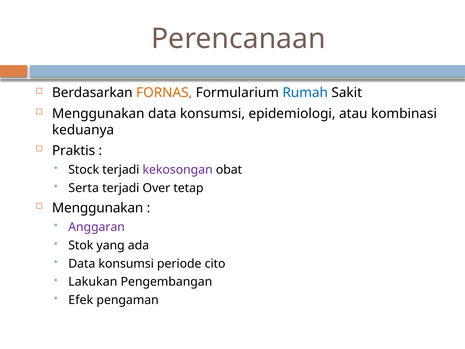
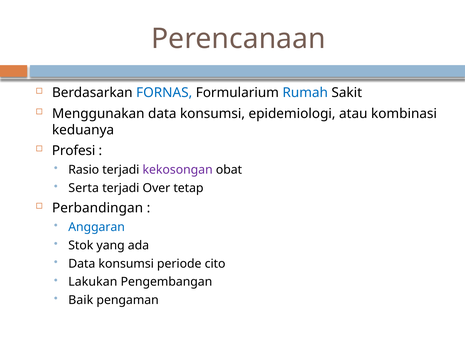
FORNAS colour: orange -> blue
Praktis: Praktis -> Profesi
Stock: Stock -> Rasio
Menggunakan at (98, 208): Menggunakan -> Perbandingan
Anggaran colour: purple -> blue
Efek: Efek -> Baik
